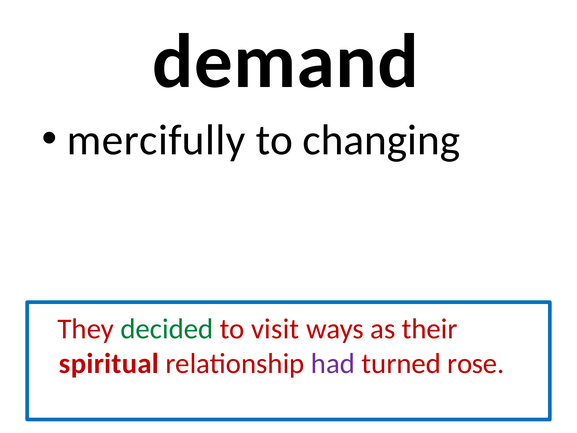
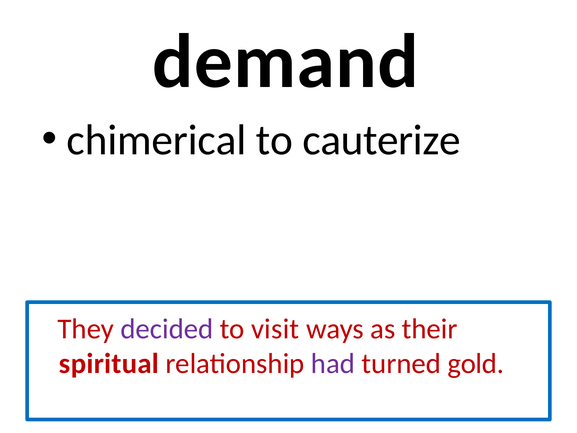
mercifully: mercifully -> chimerical
changing: changing -> cauterize
decided colour: green -> purple
rose: rose -> gold
